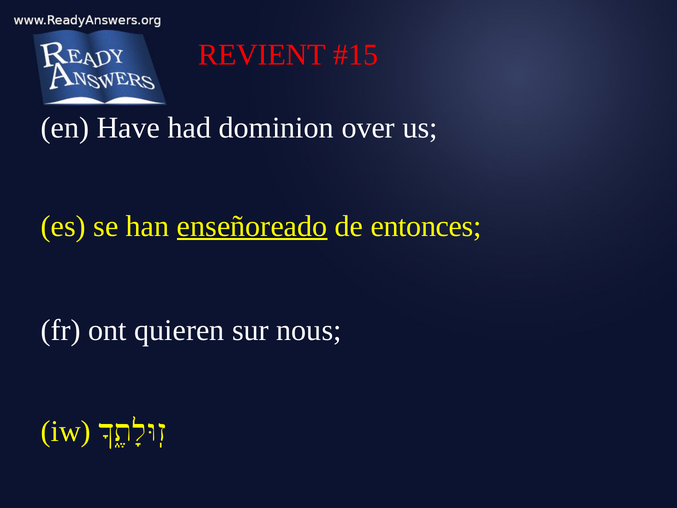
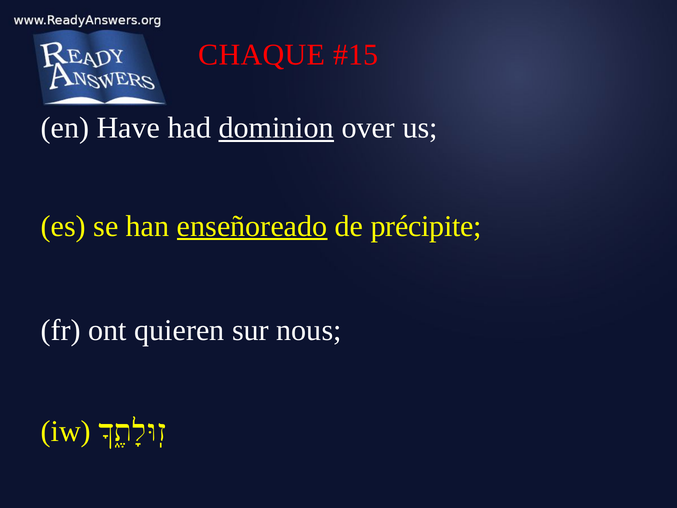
REVIENT: REVIENT -> CHAQUE
dominion underline: none -> present
entonces: entonces -> précipite
